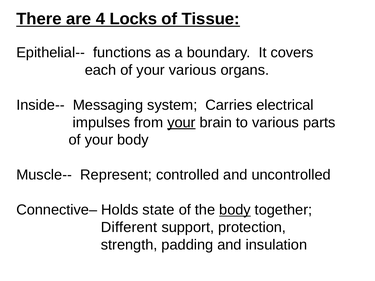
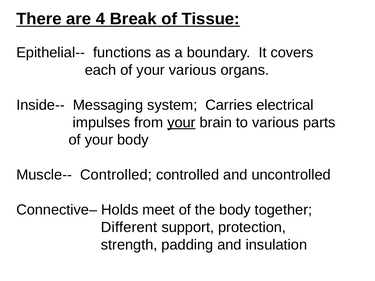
Locks: Locks -> Break
Muscle-- Represent: Represent -> Controlled
state: state -> meet
body at (235, 210) underline: present -> none
